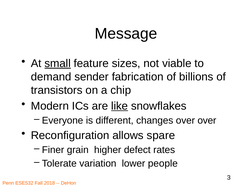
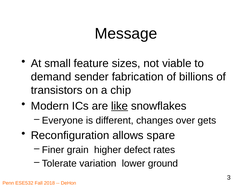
small underline: present -> none
over over: over -> gets
people: people -> ground
